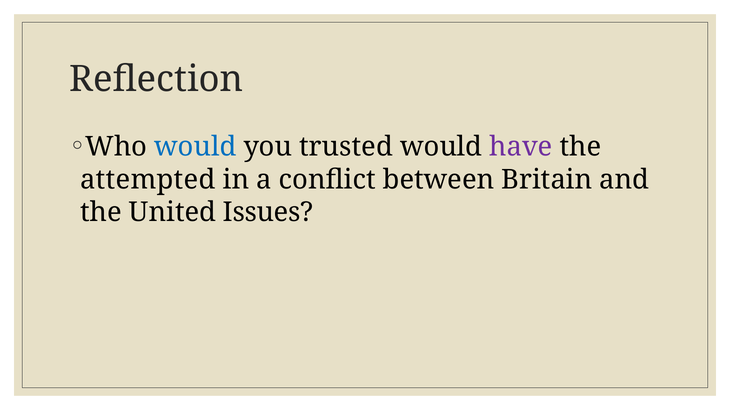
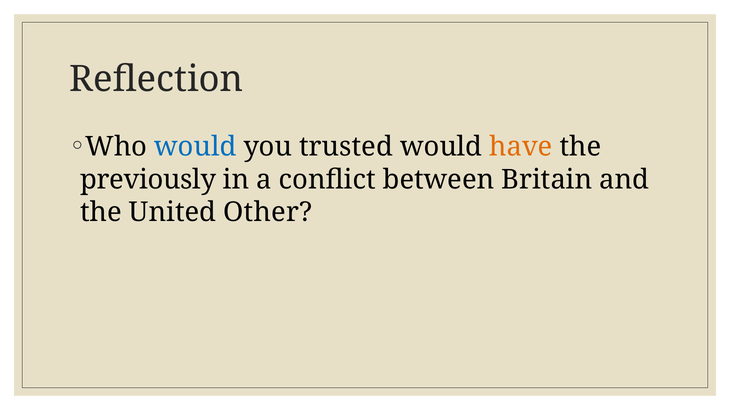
have colour: purple -> orange
attempted: attempted -> previously
Issues: Issues -> Other
